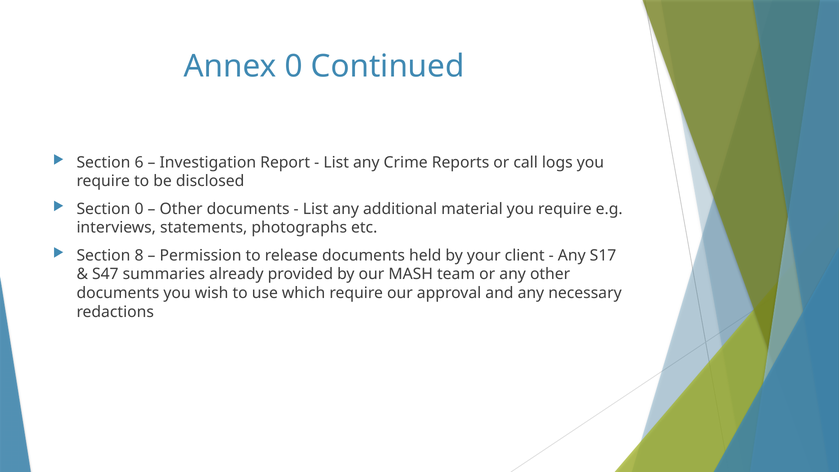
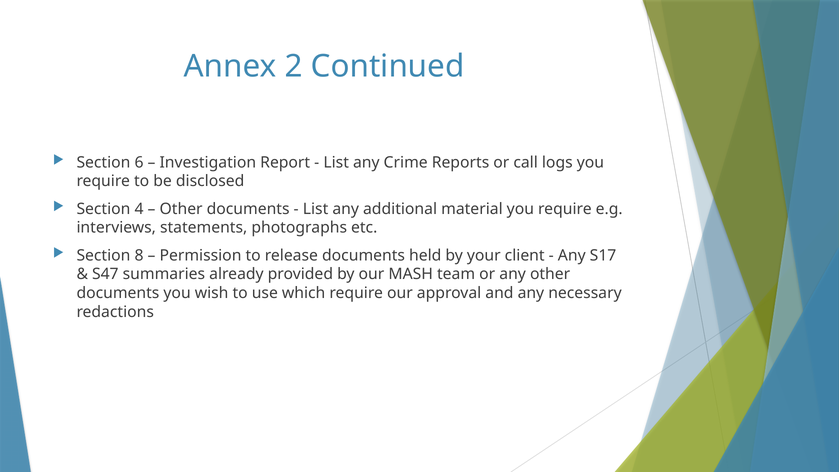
Annex 0: 0 -> 2
Section 0: 0 -> 4
